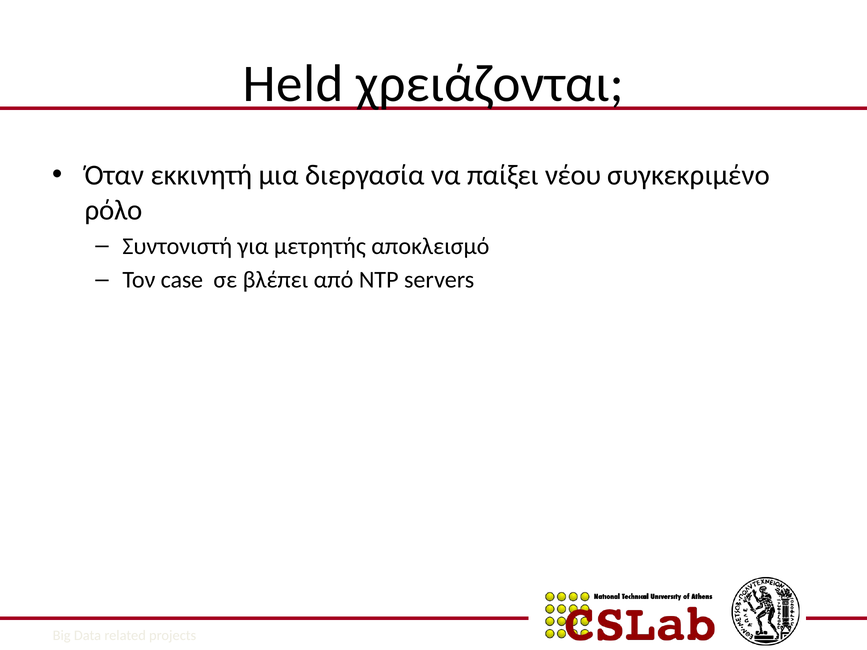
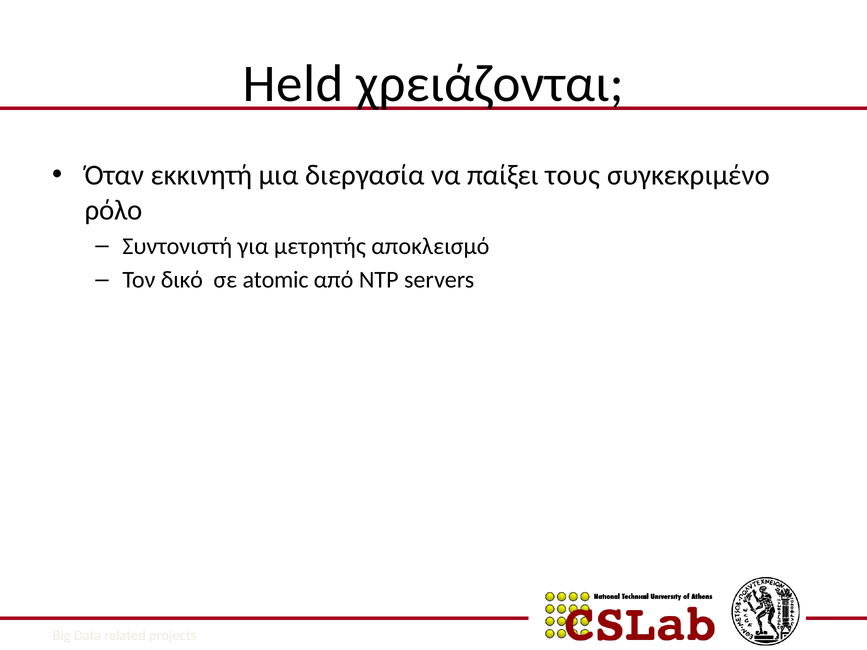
νέου: νέου -> τους
case: case -> δικό
βλέπει: βλέπει -> atomic
